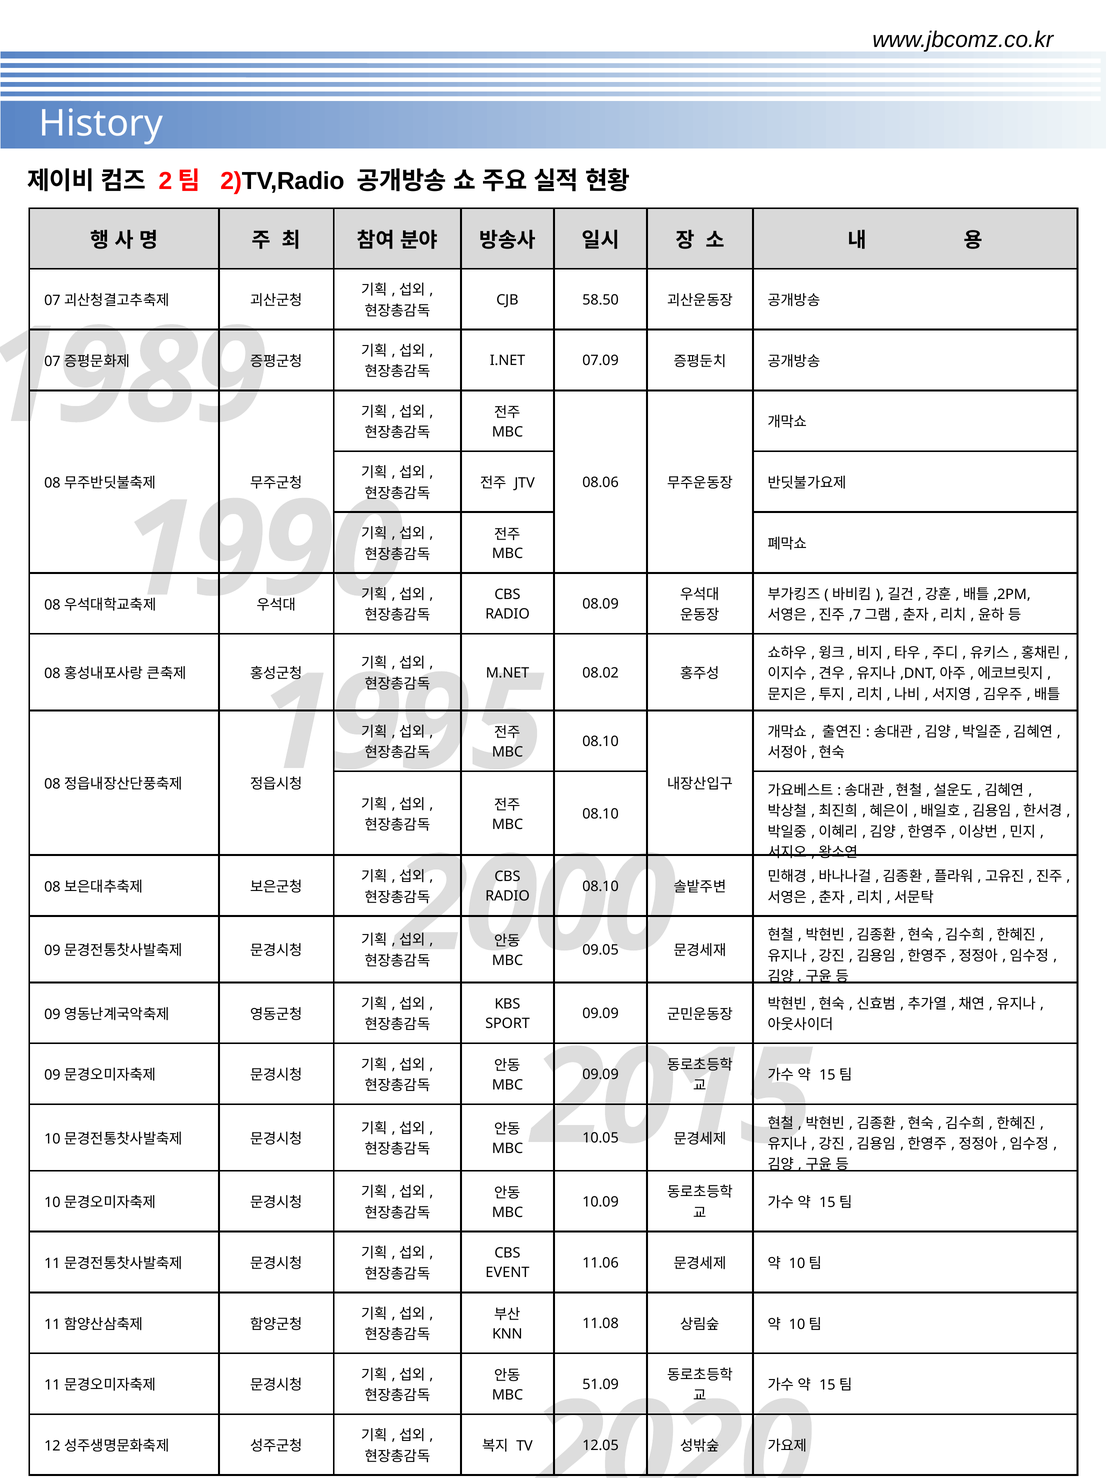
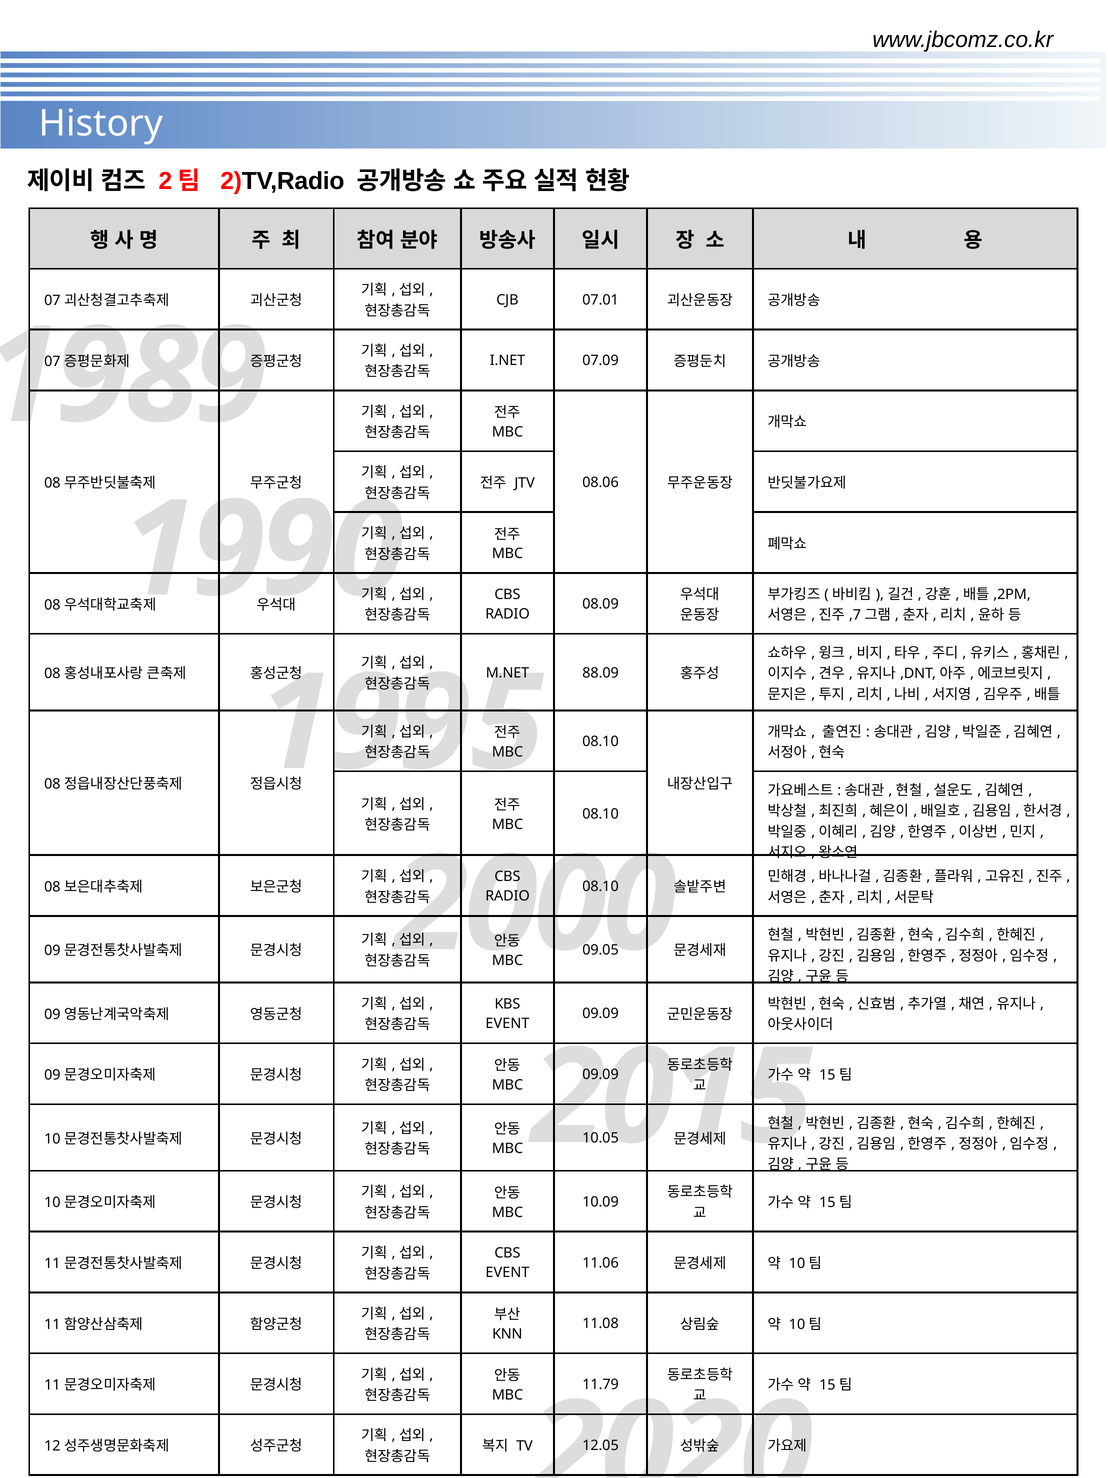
58.50: 58.50 -> 07.01
08.02: 08.02 -> 88.09
SPORT at (508, 1023): SPORT -> EVENT
51.09: 51.09 -> 11.79
